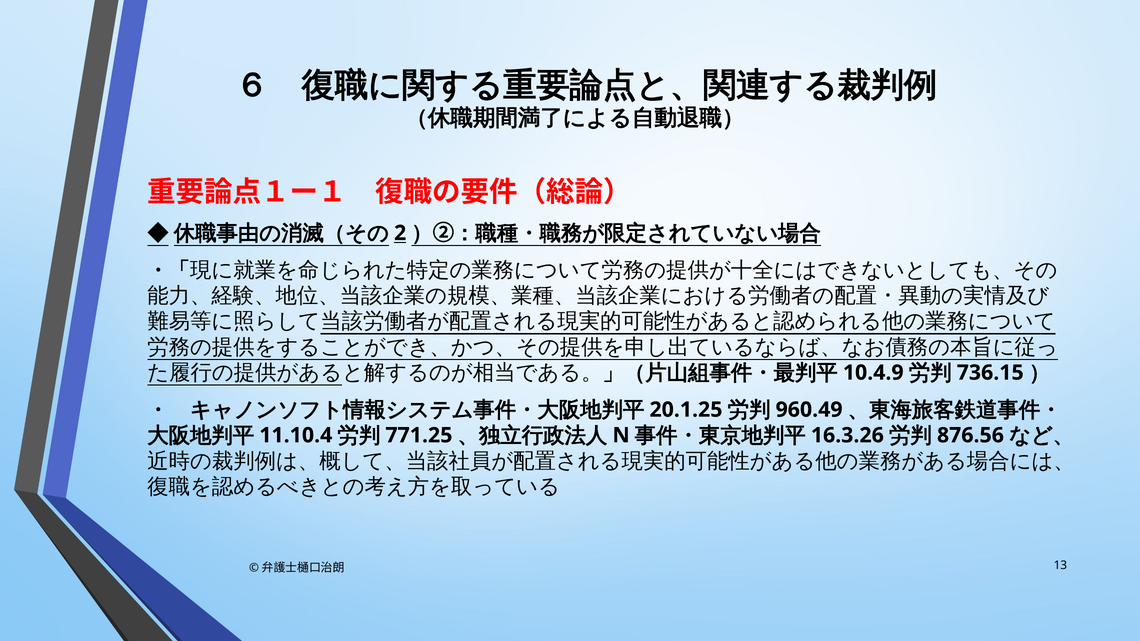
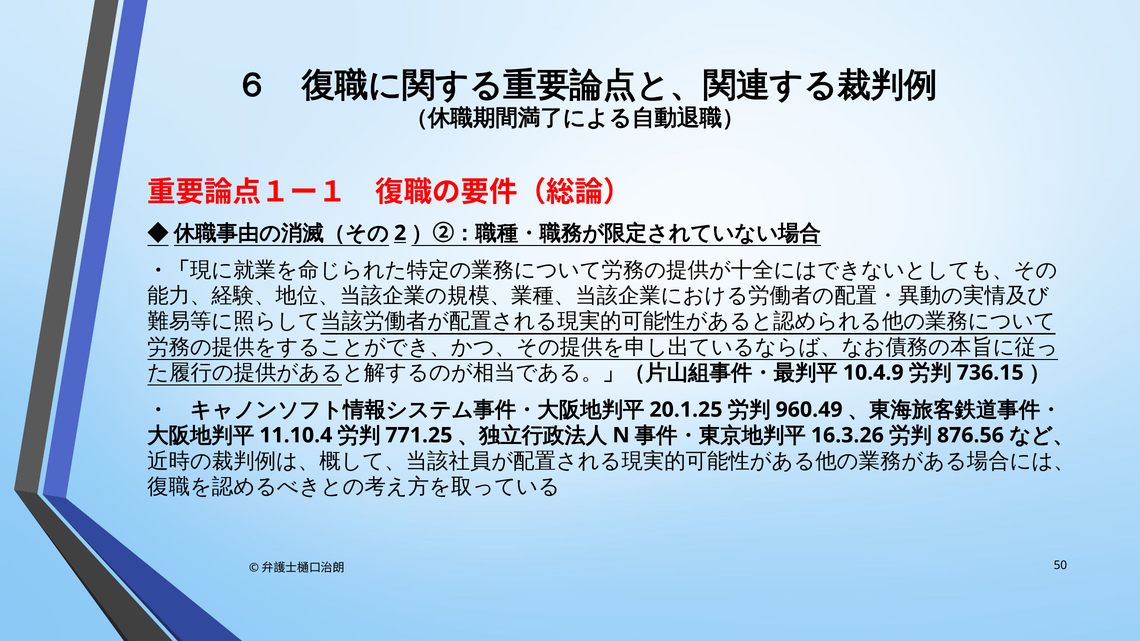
13: 13 -> 50
